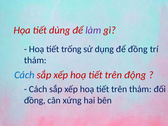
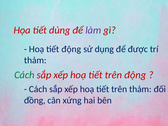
tiết trống: trống -> động
để đồng: đồng -> được
Cách at (24, 75) colour: blue -> green
